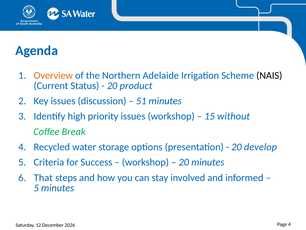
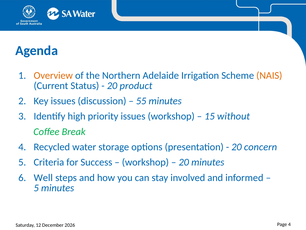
NAIS colour: black -> orange
51: 51 -> 55
develop: develop -> concern
That: That -> Well
